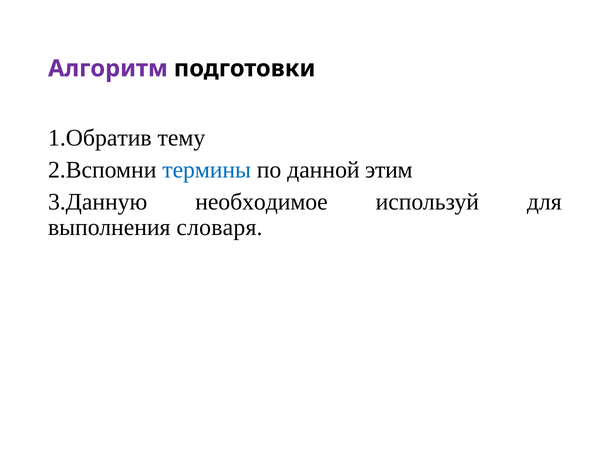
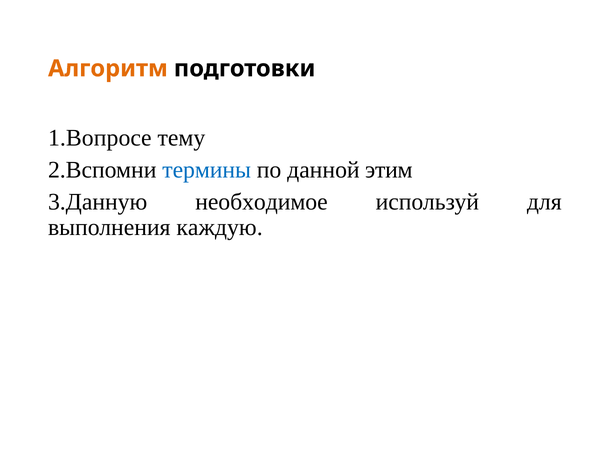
Алгоритм colour: purple -> orange
1.Обратив: 1.Обратив -> 1.Вопросе
словаря: словаря -> каждую
